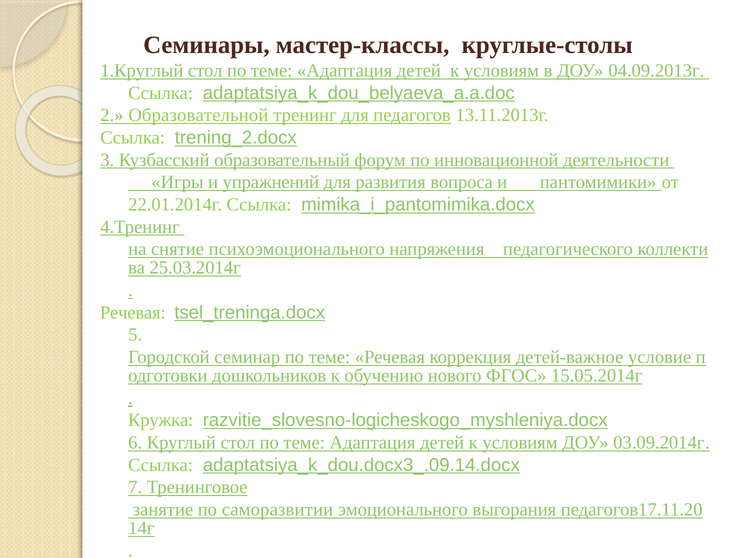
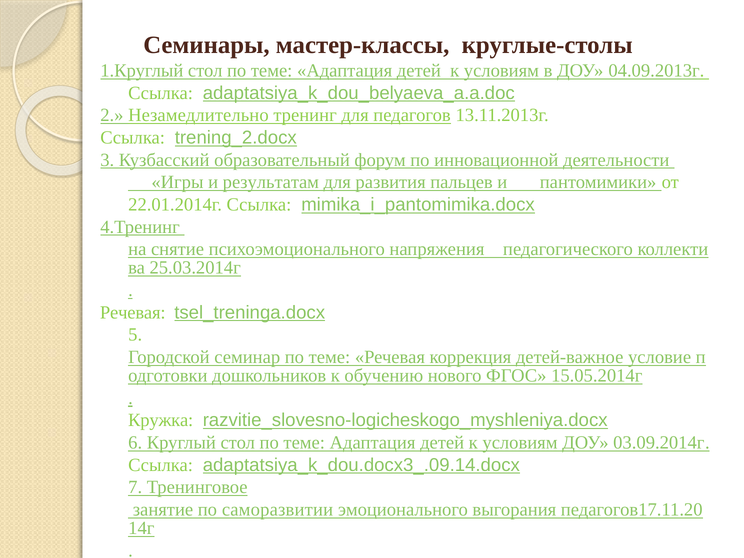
Образовательной: Образовательной -> Незамедлительно
упражнений: упражнений -> результатам
вопроса: вопроса -> пальцев
